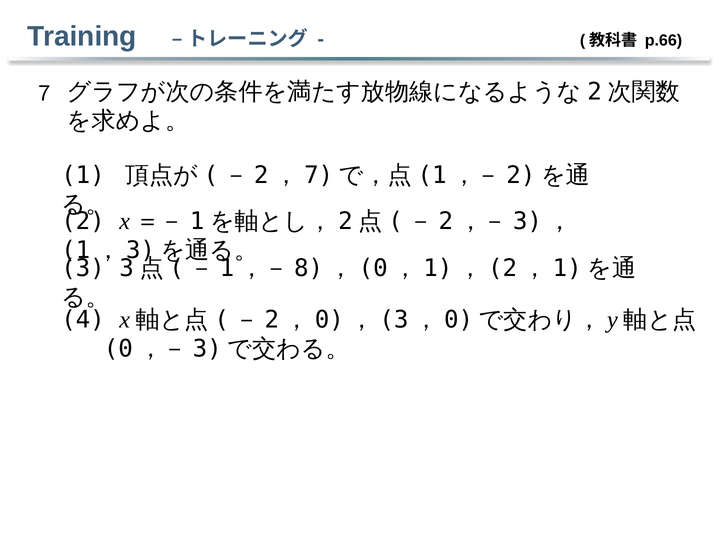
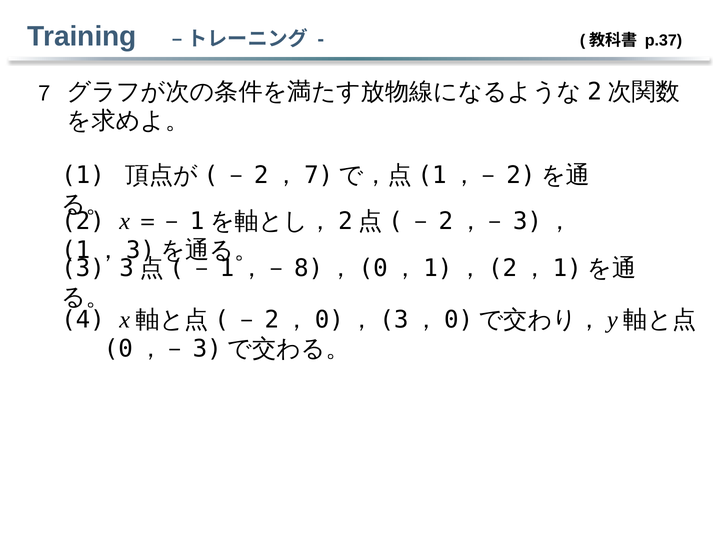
p.66: p.66 -> p.37
